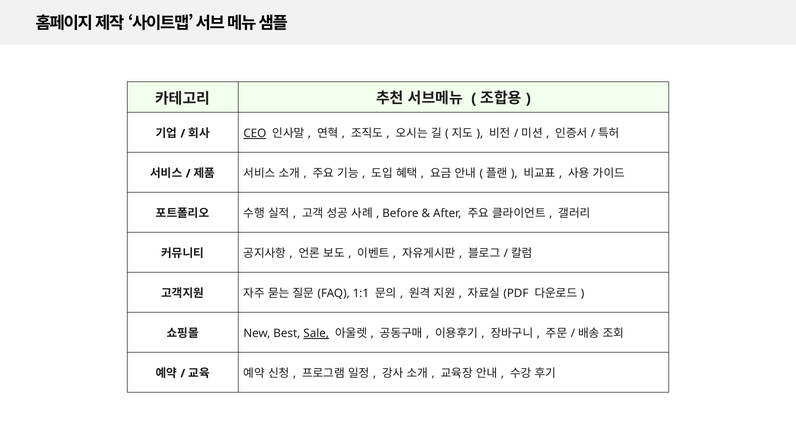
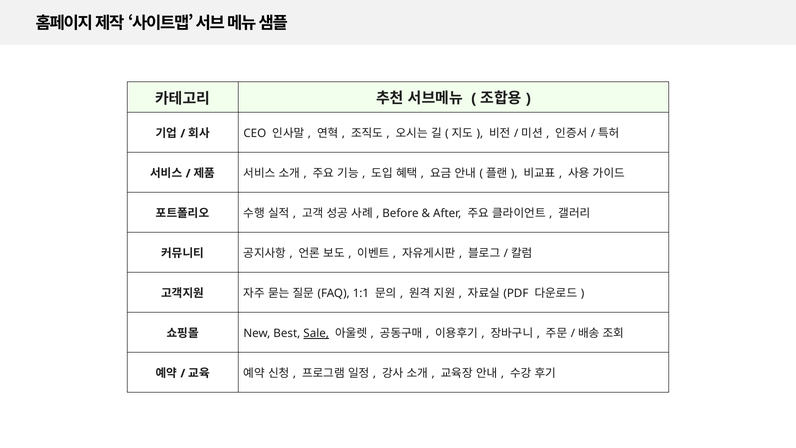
CEO underline: present -> none
